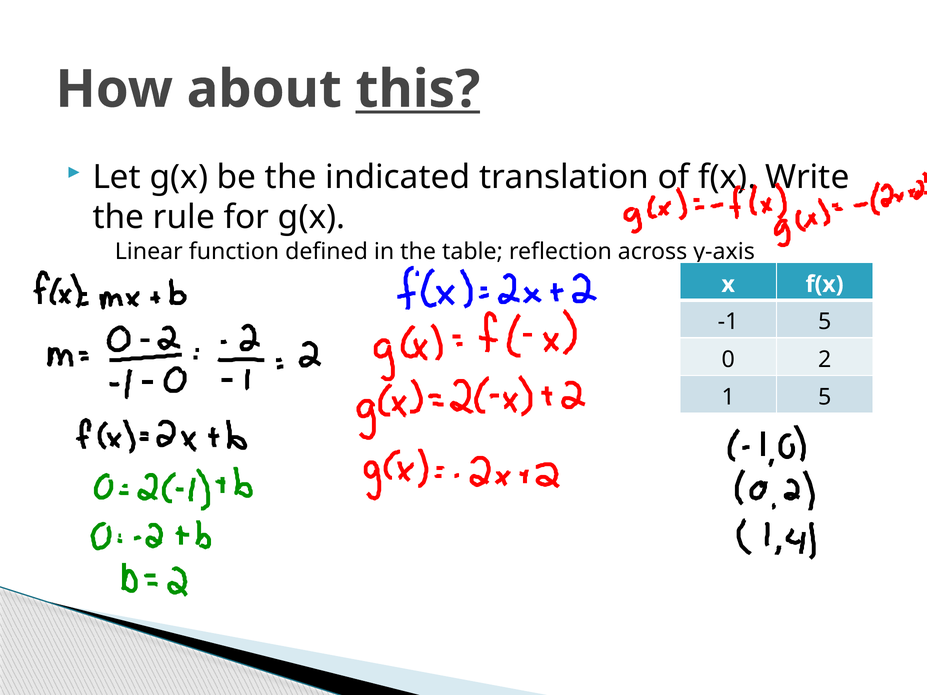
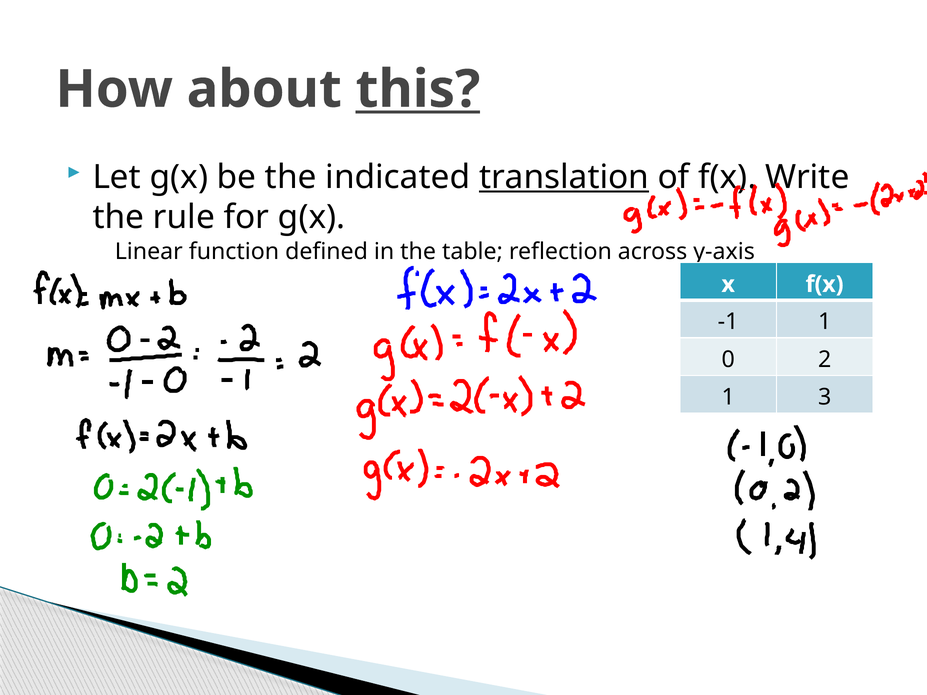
translation underline: none -> present
-1 5: 5 -> 1
1 5: 5 -> 3
